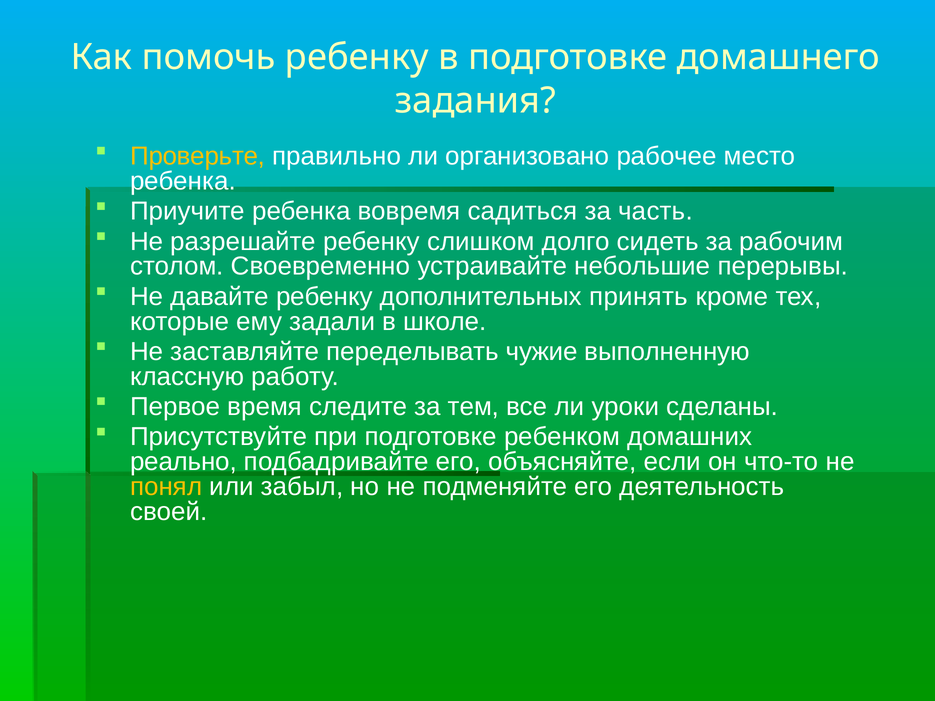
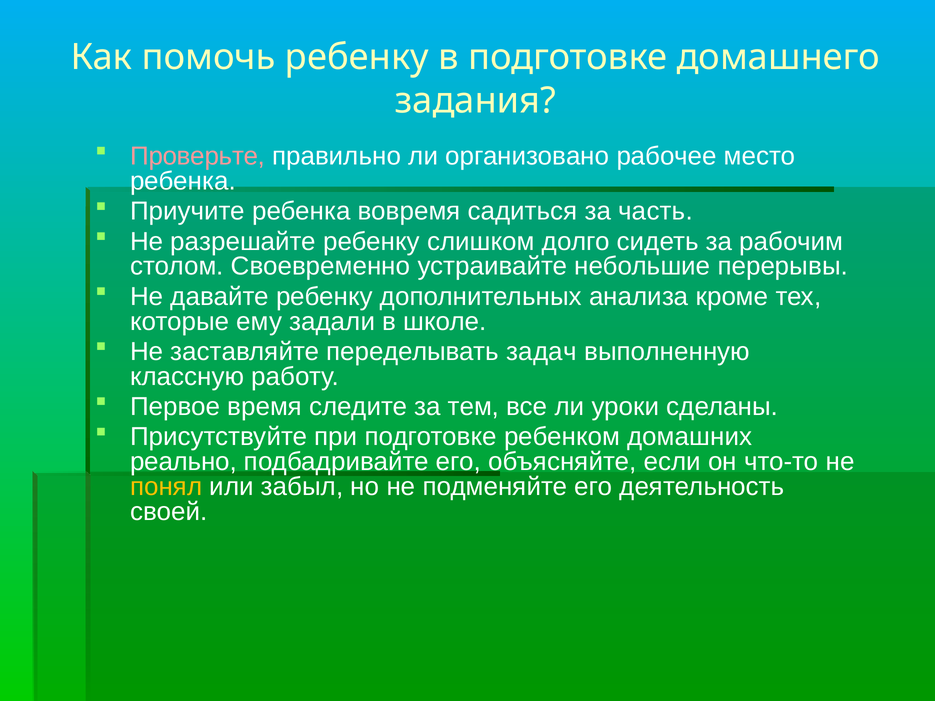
Проверьте colour: yellow -> pink
принять: принять -> анализа
чужие: чужие -> задач
